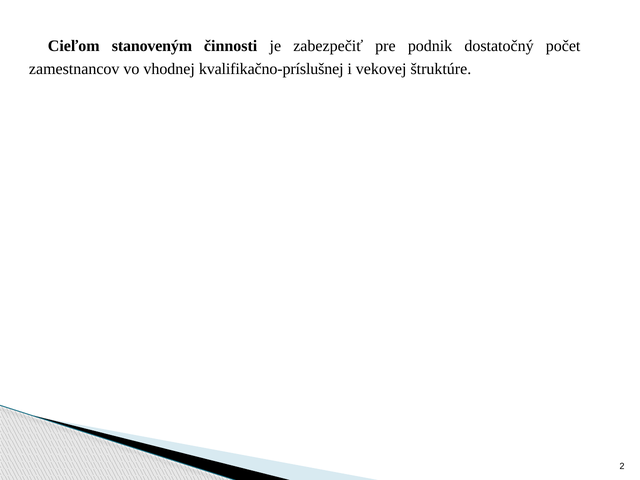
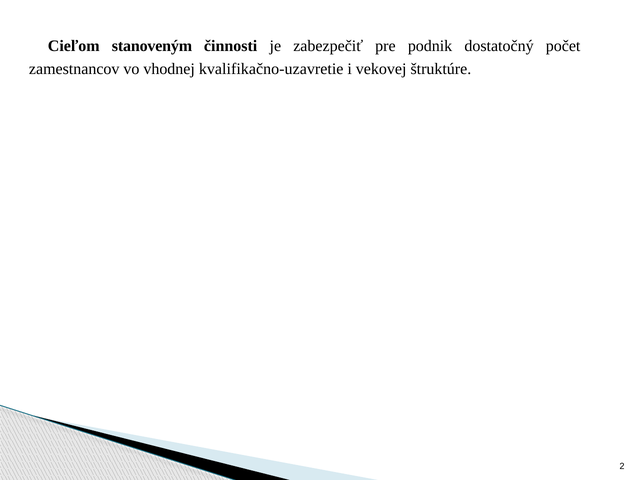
kvalifikačno-príslušnej: kvalifikačno-príslušnej -> kvalifikačno-uzavretie
